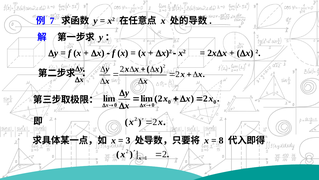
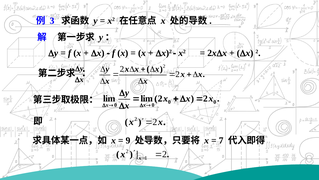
7: 7 -> 3
3: 3 -> 9
8: 8 -> 7
